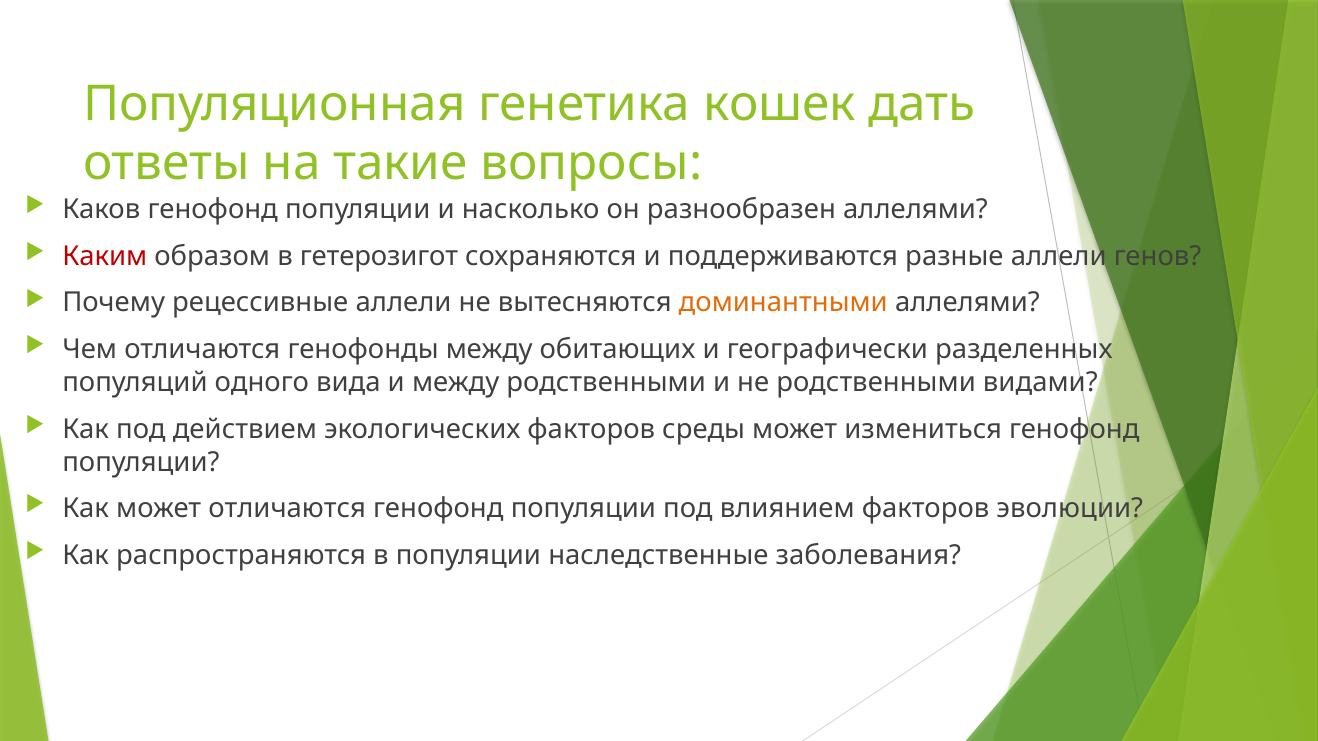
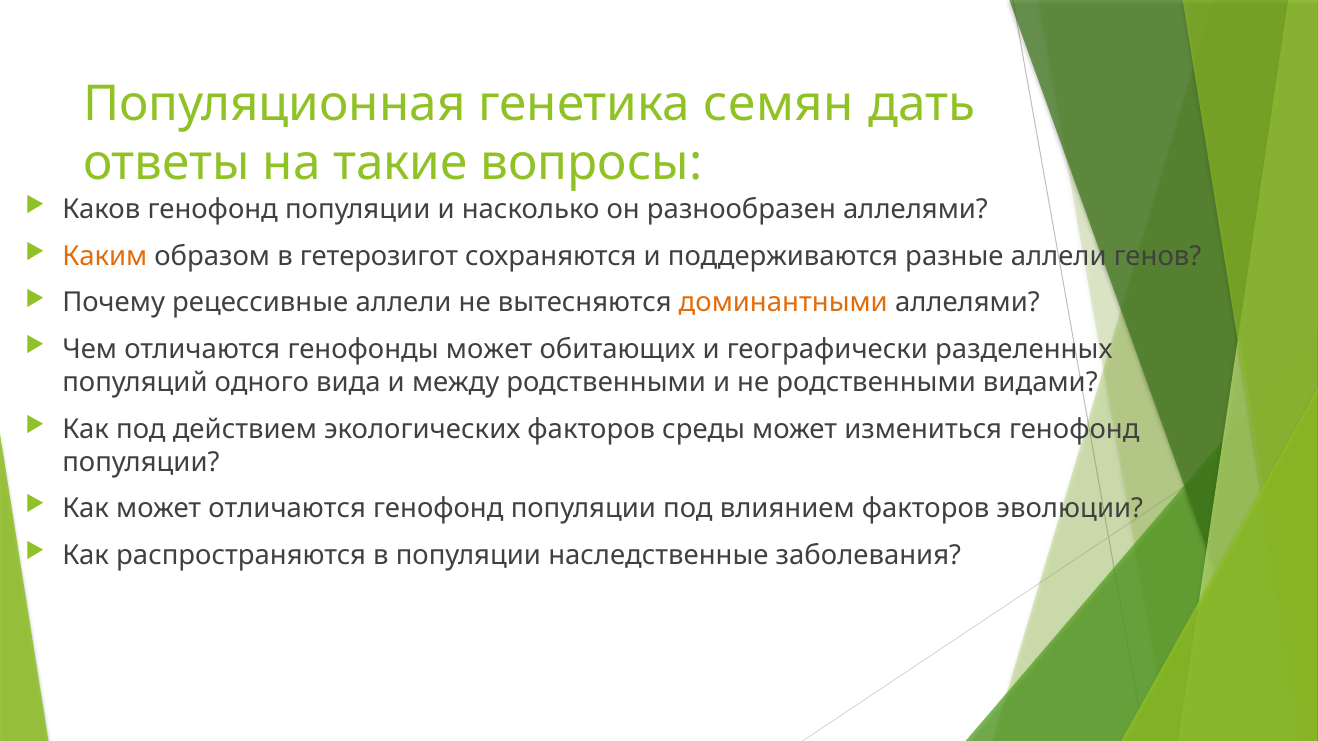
кошек: кошек -> семян
Каким colour: red -> orange
генофонды между: между -> может
